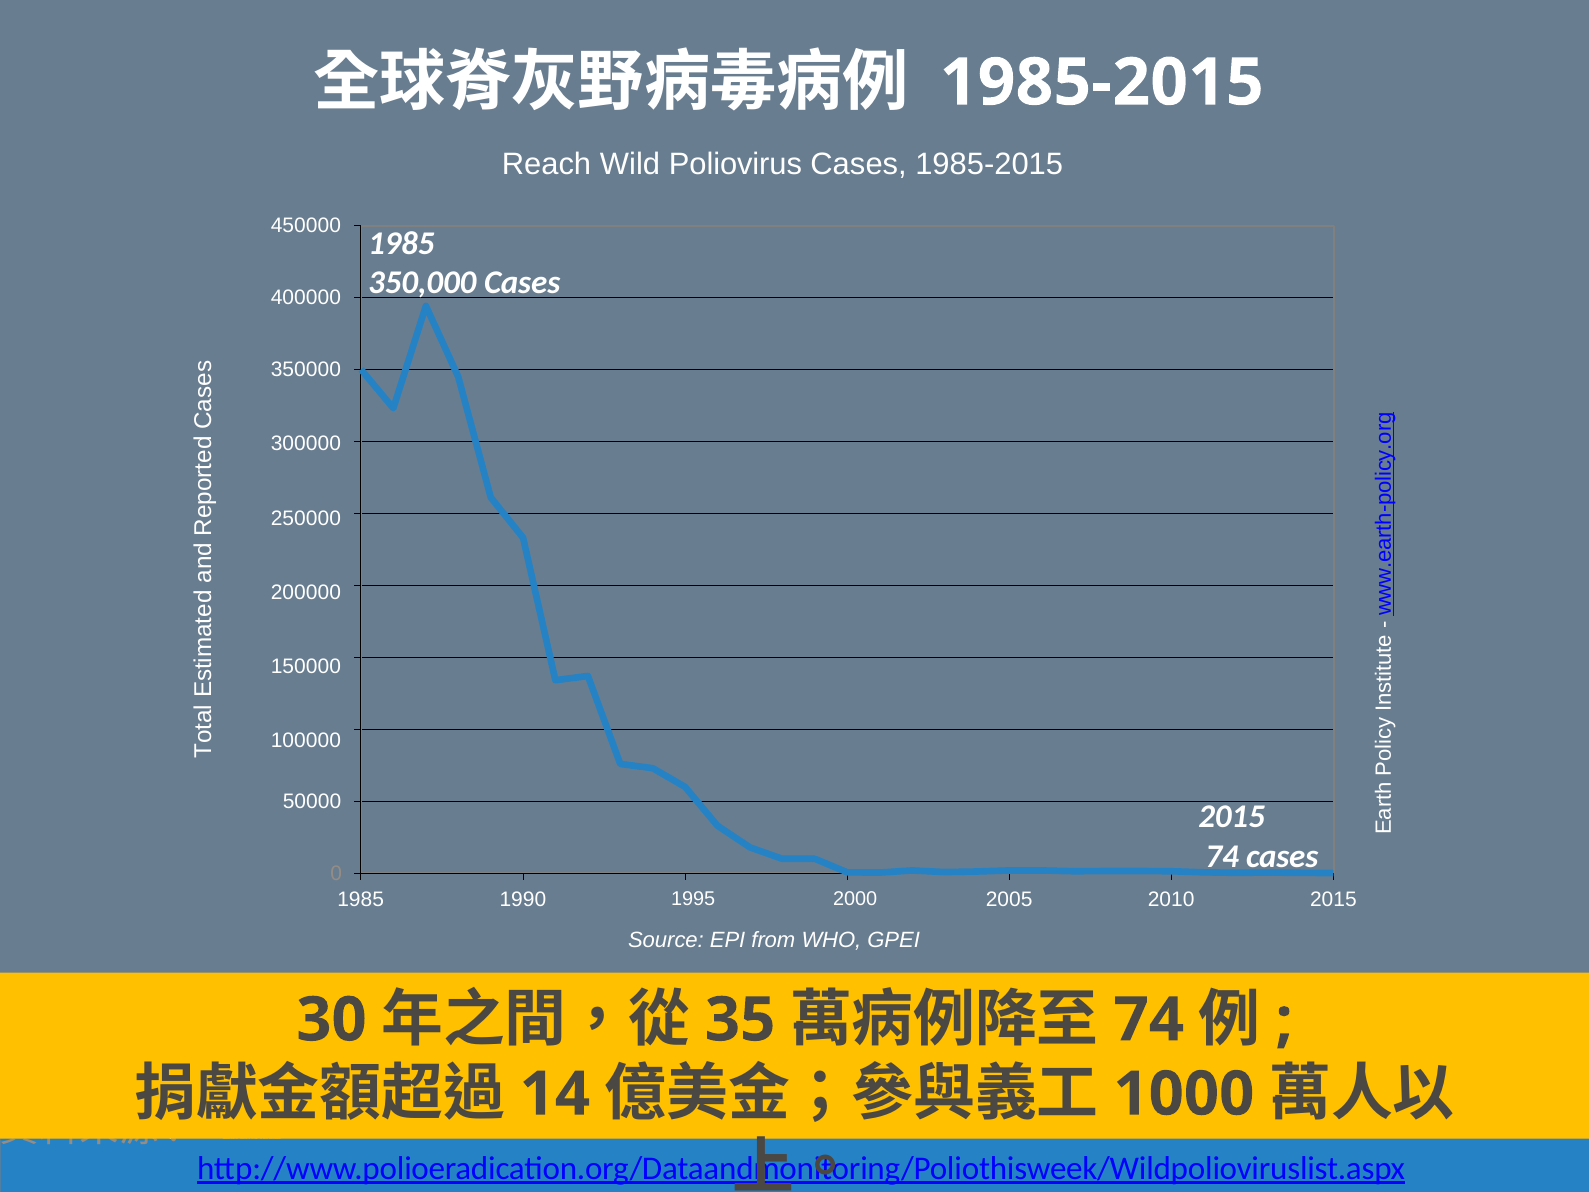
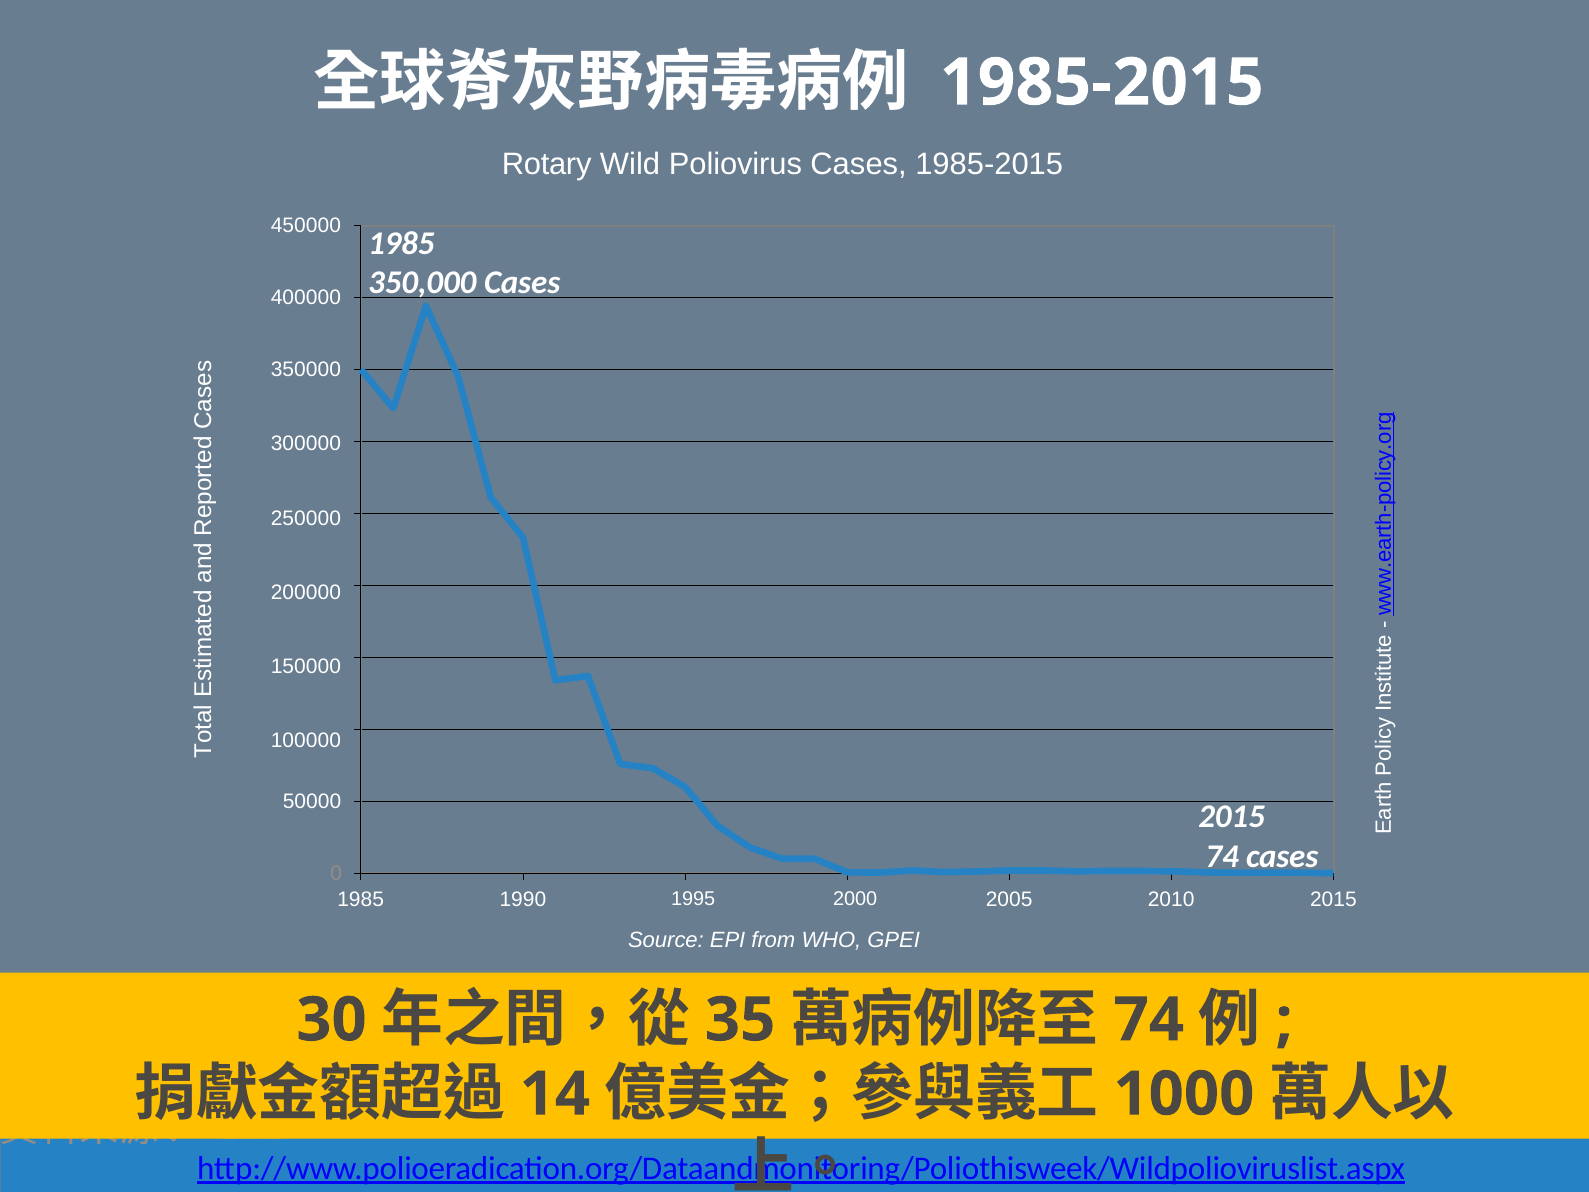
Reach: Reach -> Rotary
